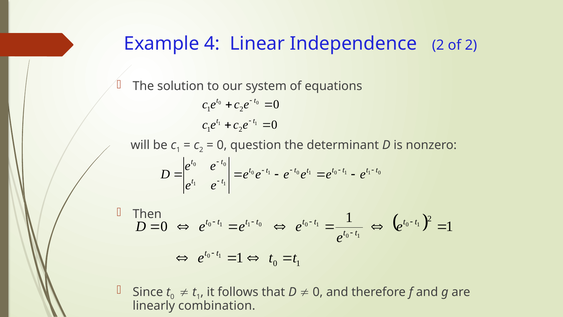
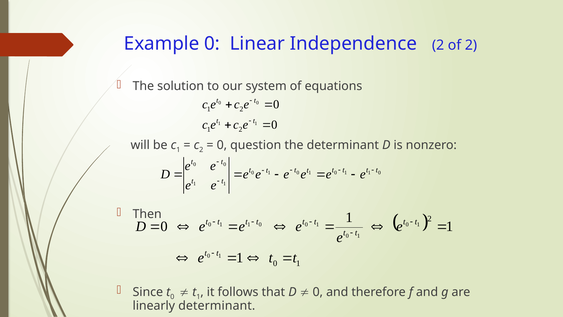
Example 4: 4 -> 0
linearly combination: combination -> determinant
